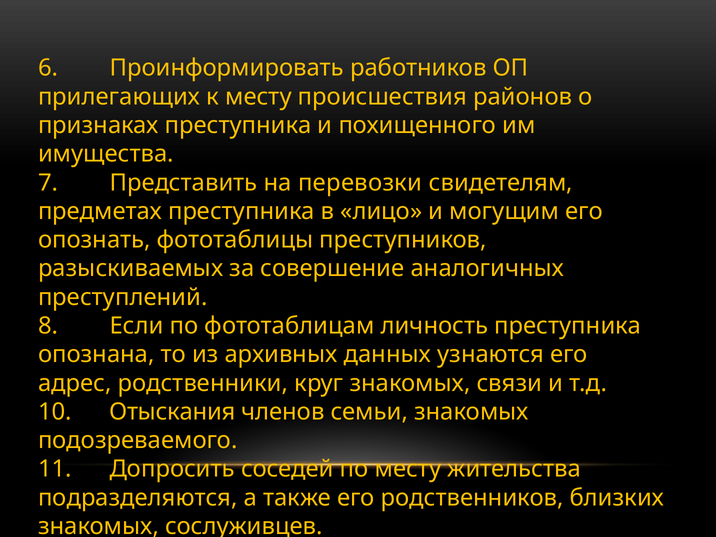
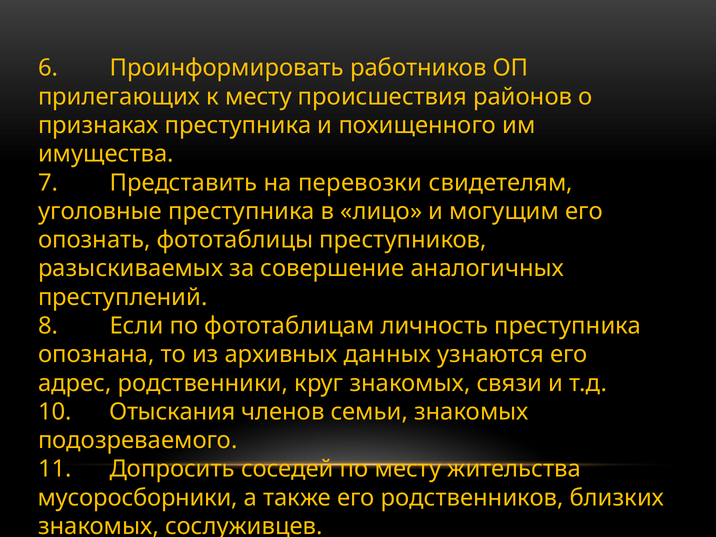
предметах: предметах -> уголовные
подразделяются: подразделяются -> мусоросборники
